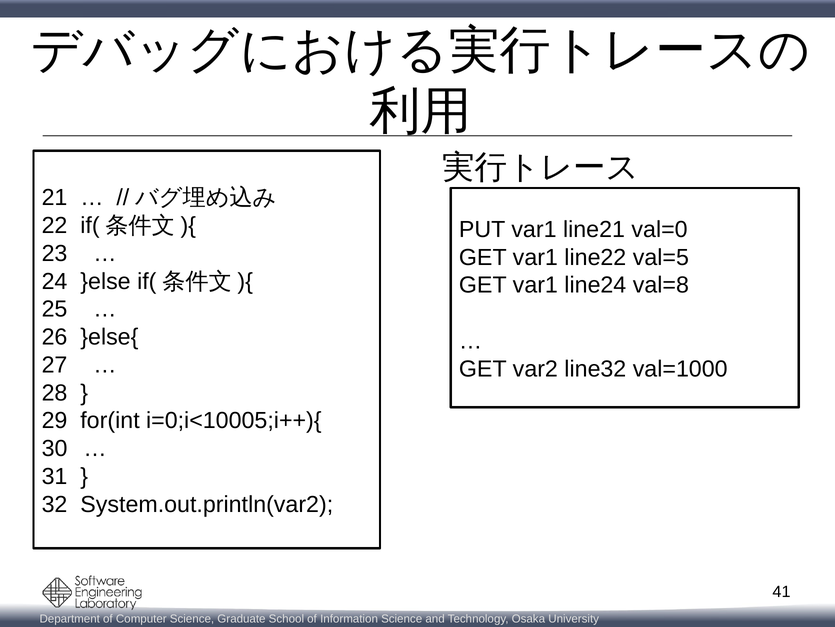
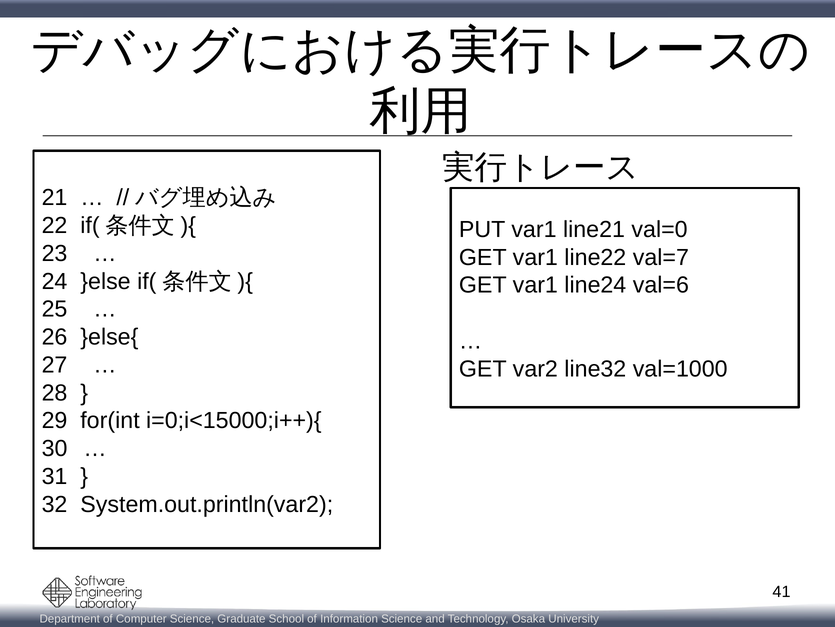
val=5: val=5 -> val=7
val=8: val=8 -> val=6
i=0;i<10005;i++){: i=0;i<10005;i++){ -> i=0;i<15000;i++){
